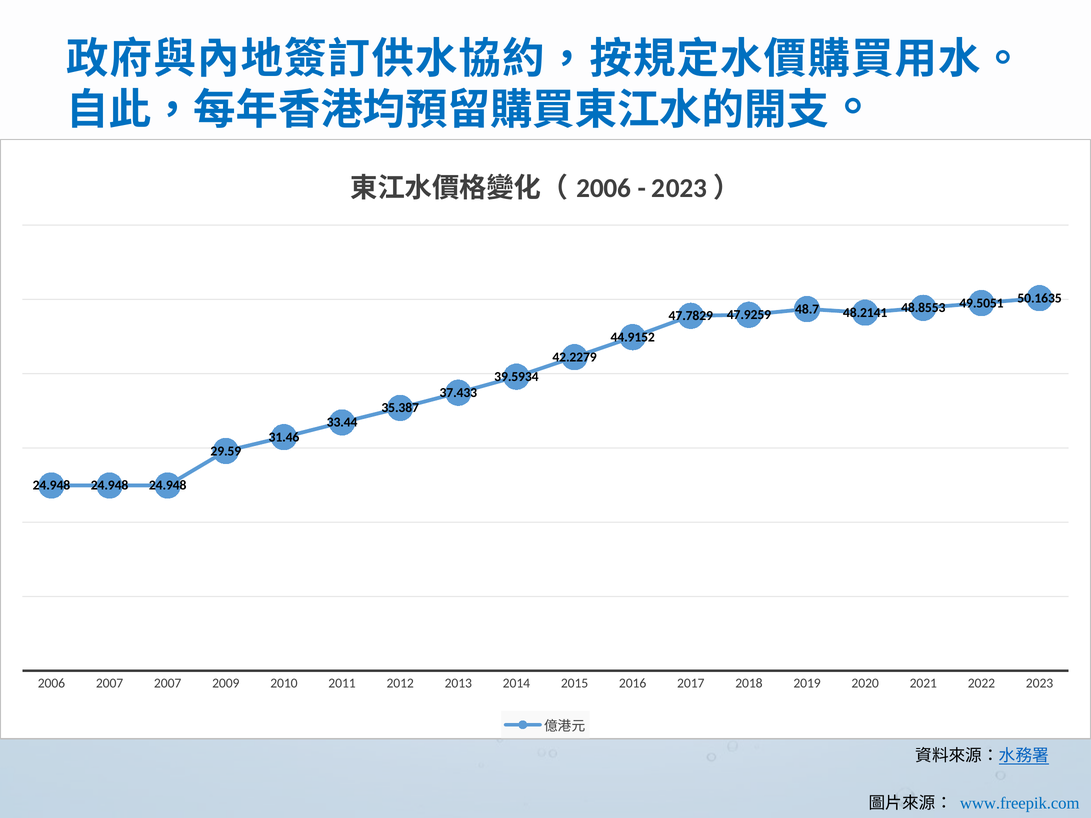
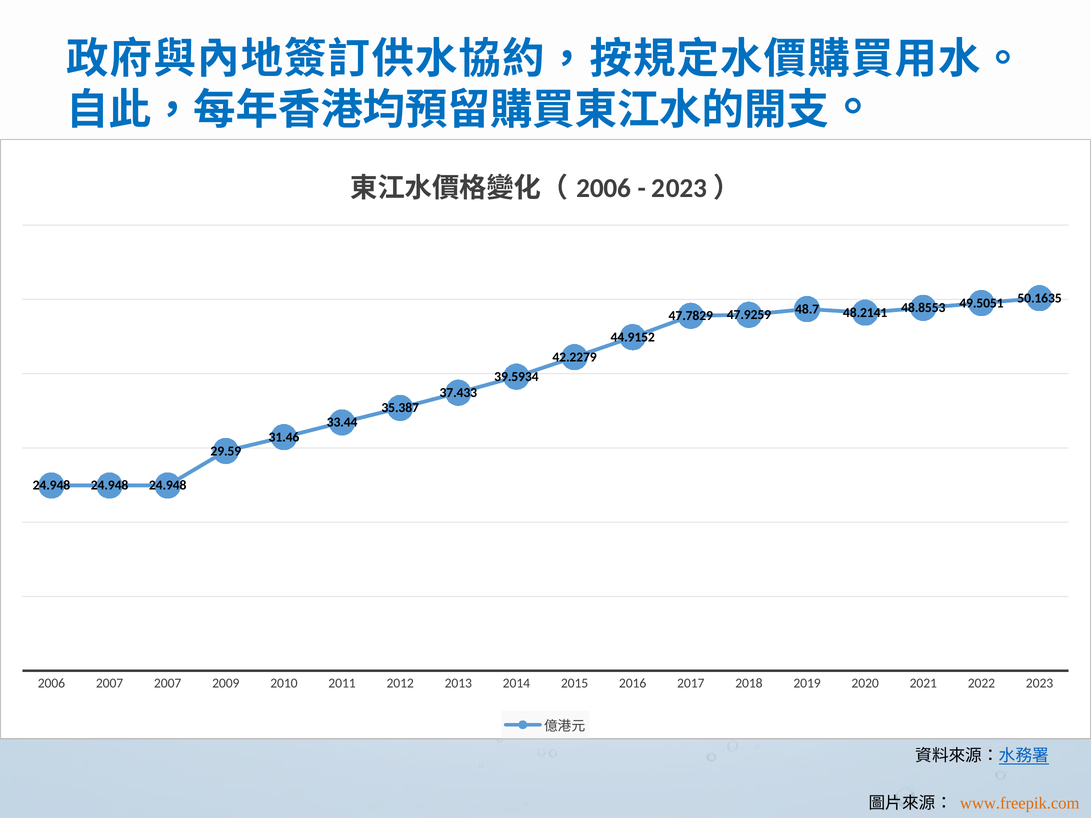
www.freepik.com colour: blue -> orange
